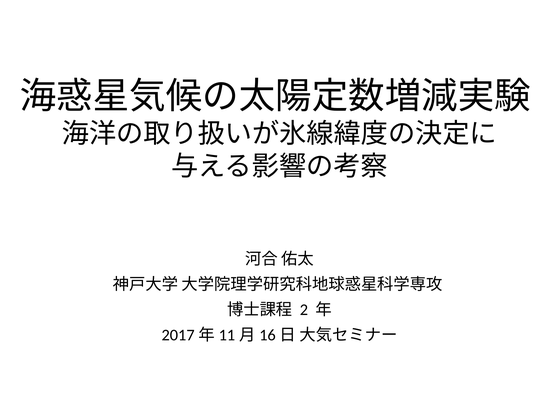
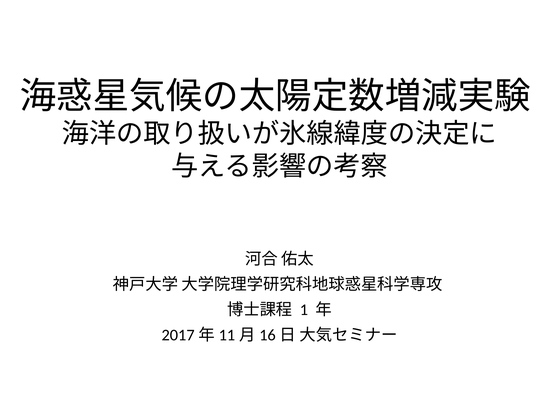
2: 2 -> 1
